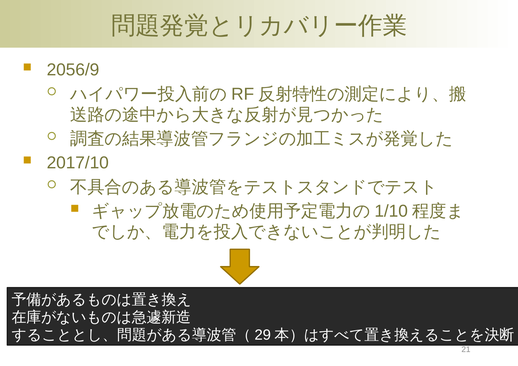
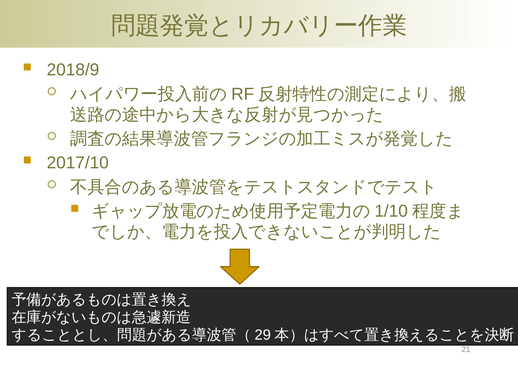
2056/9: 2056/9 -> 2018/9
